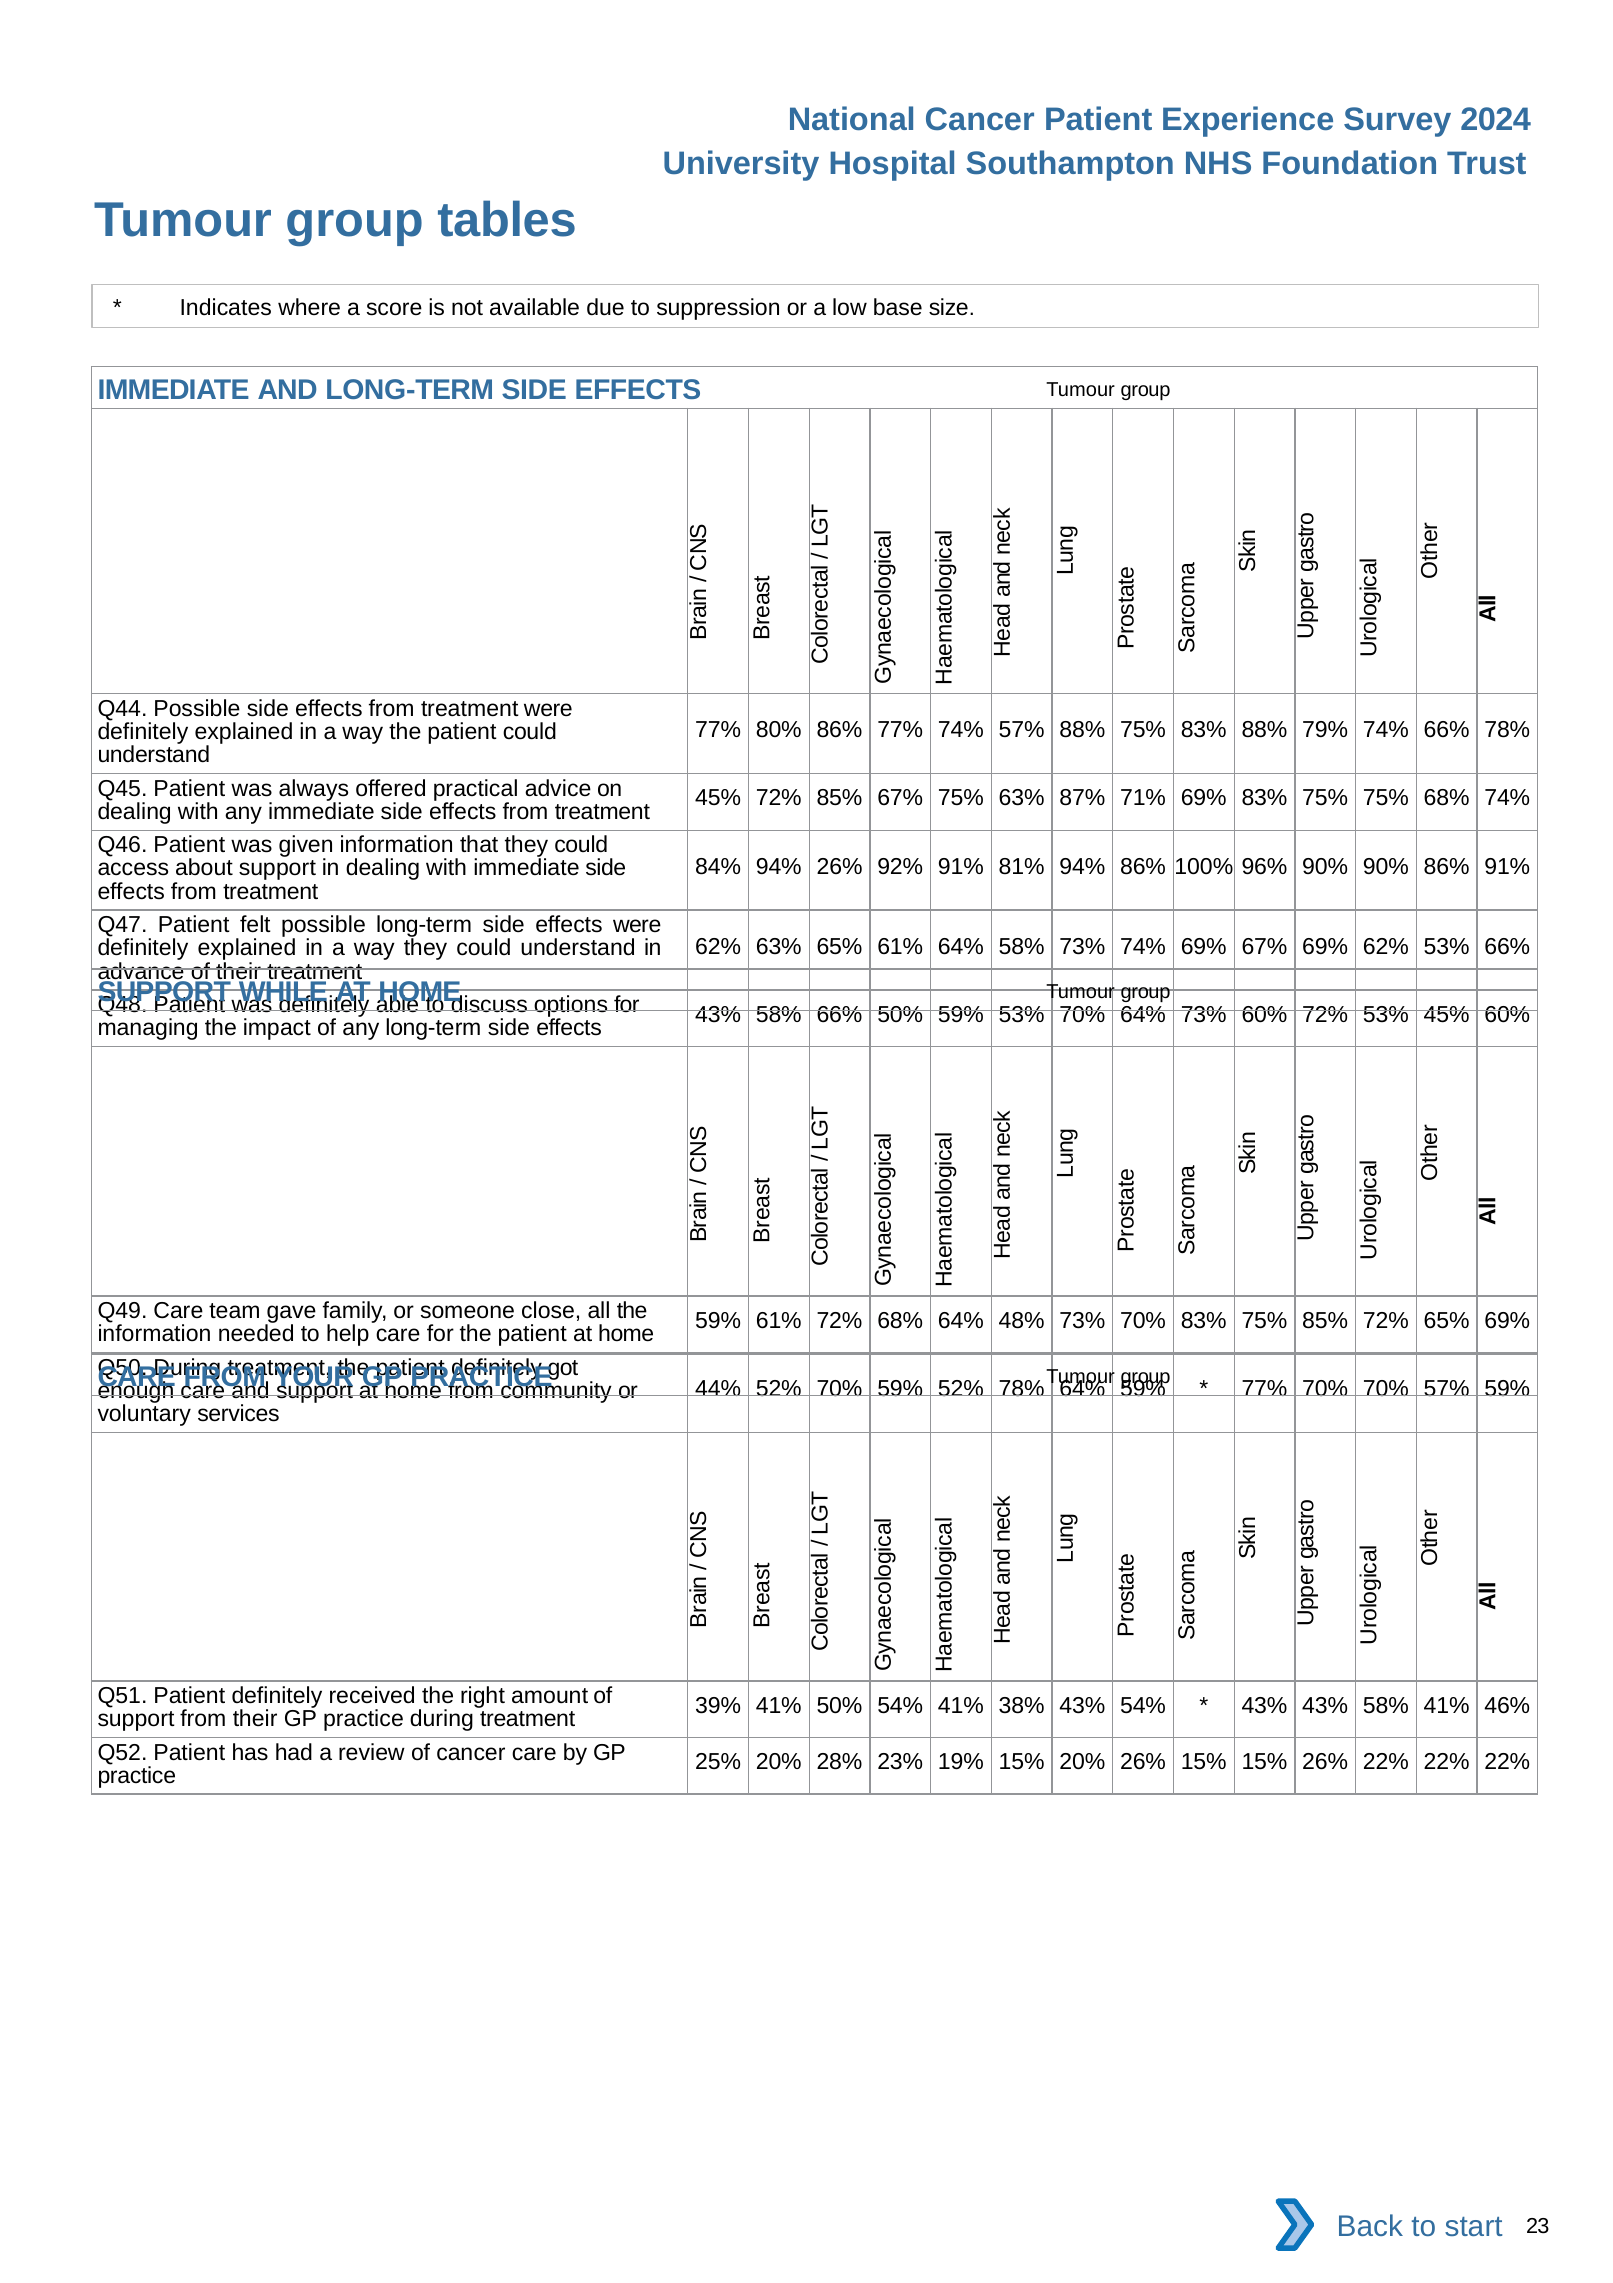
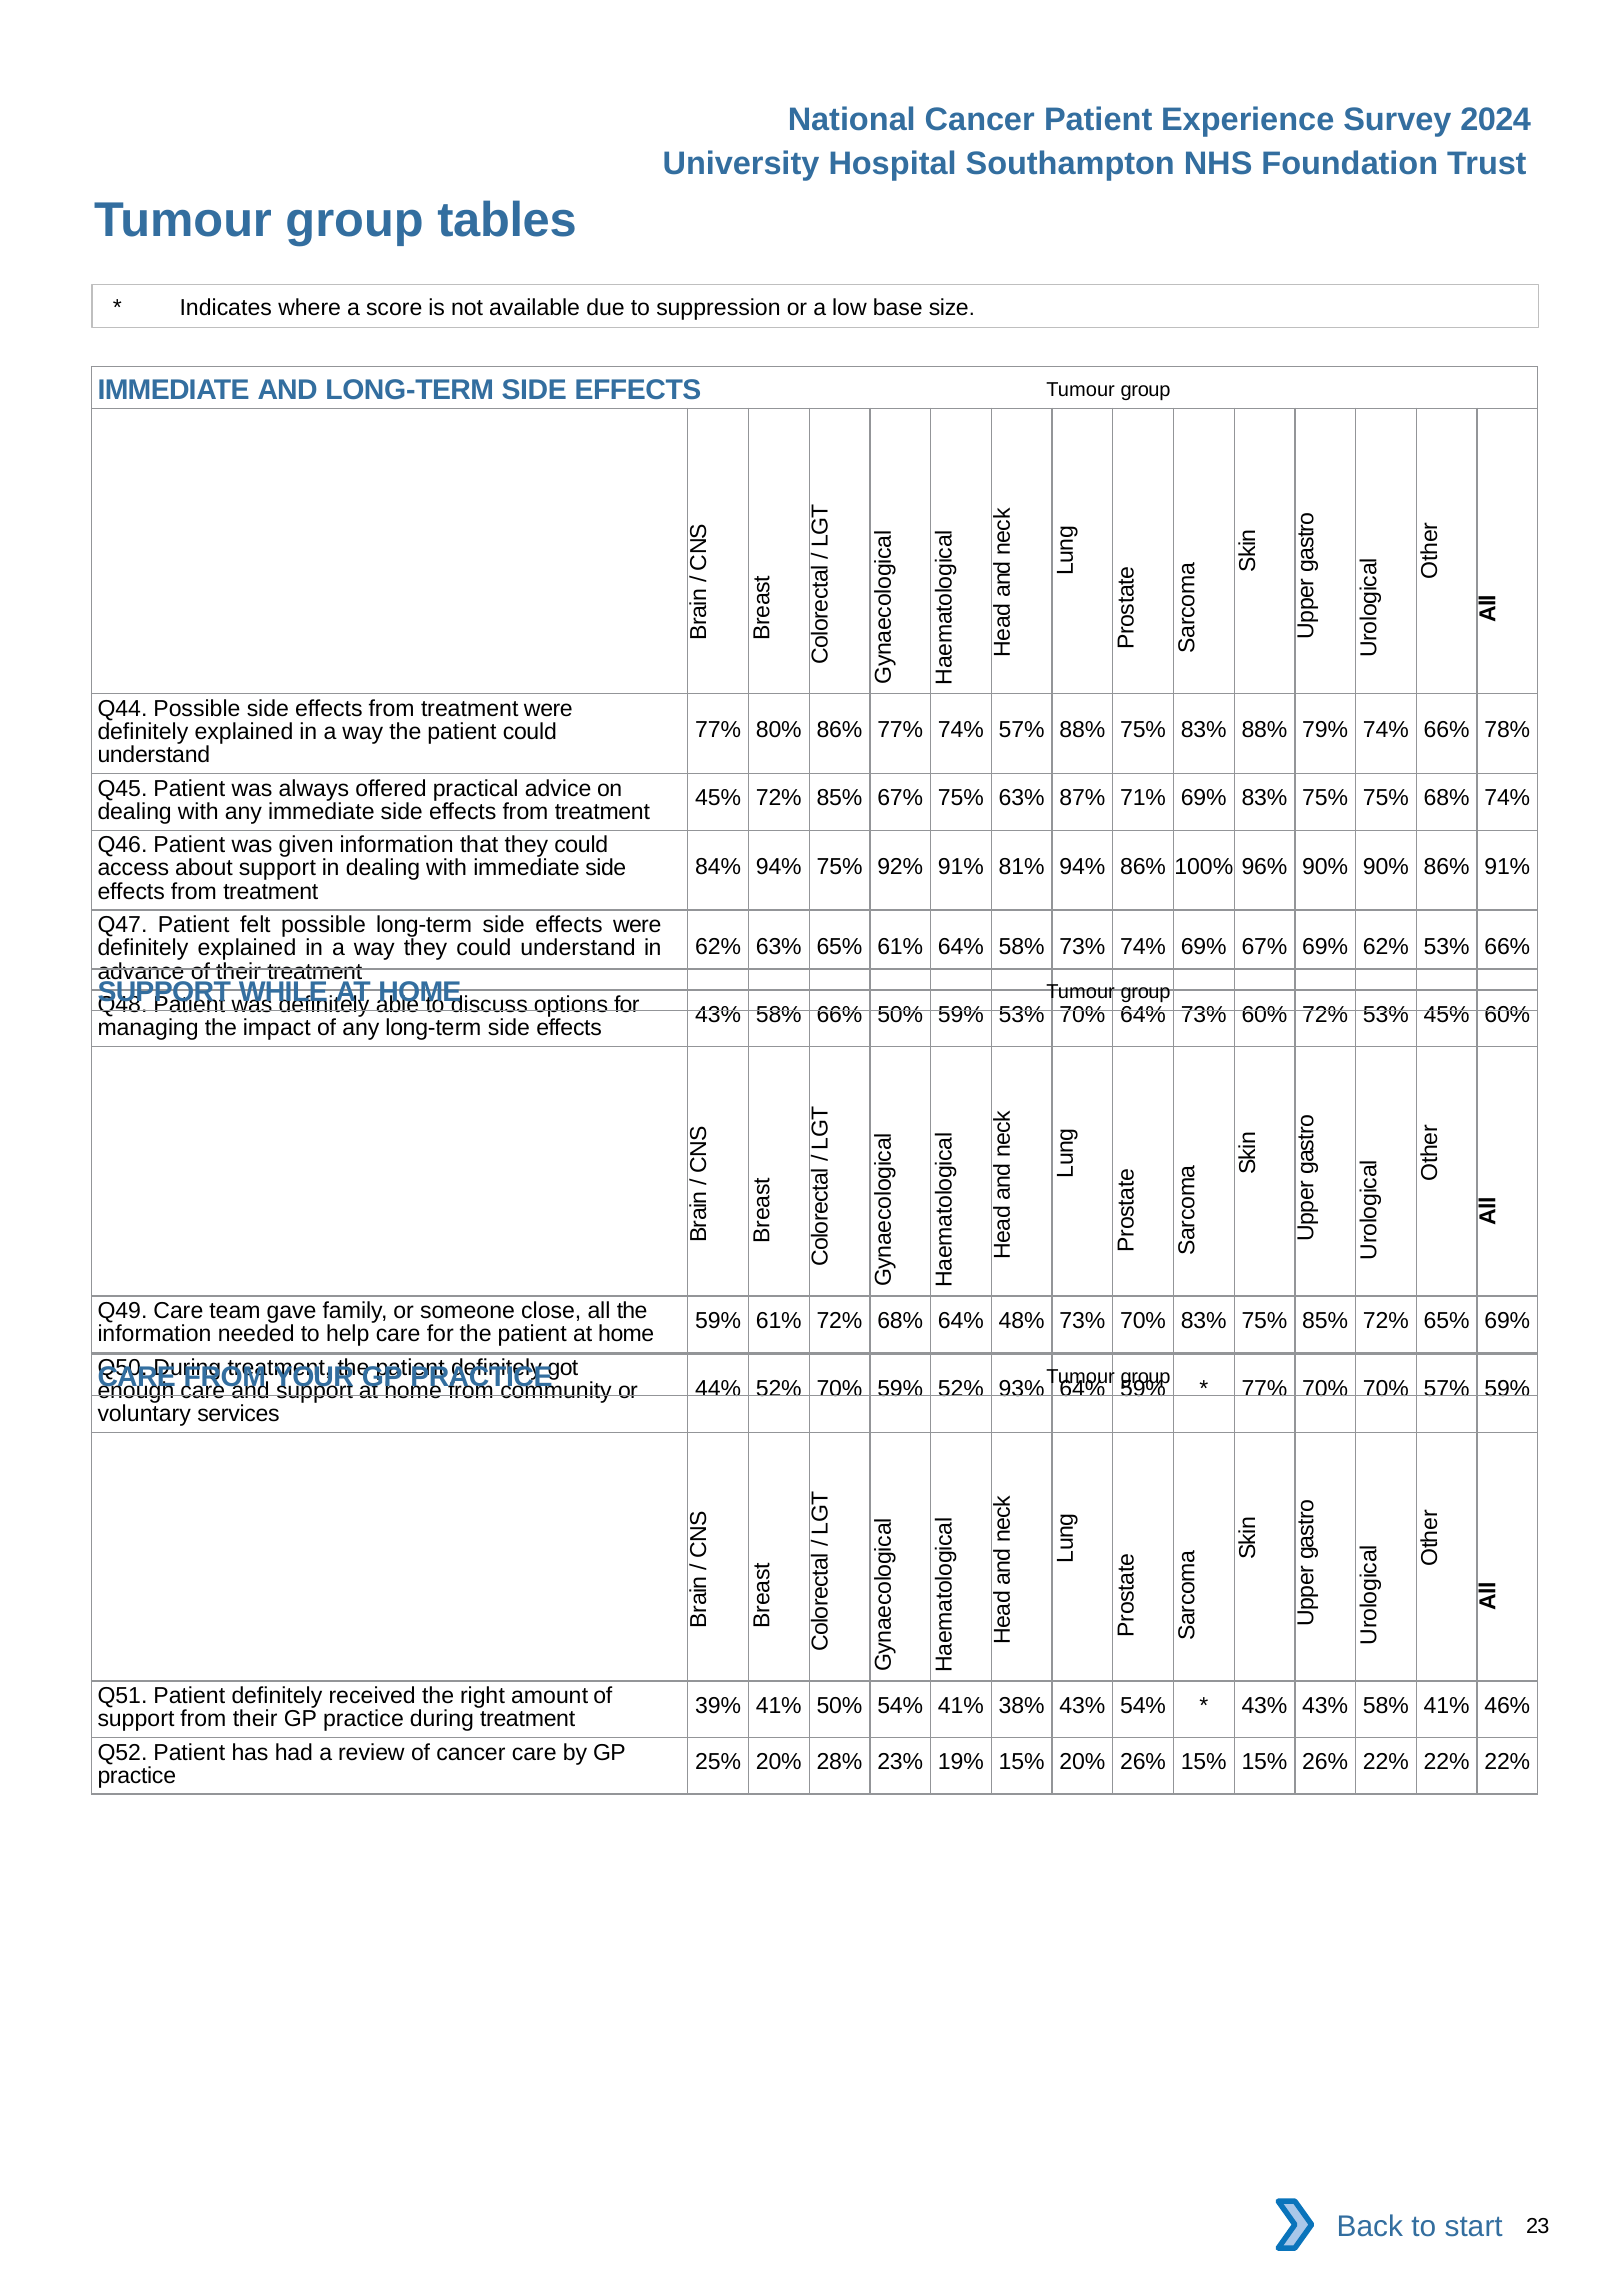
94% 26%: 26% -> 75%
52% 78%: 78% -> 93%
